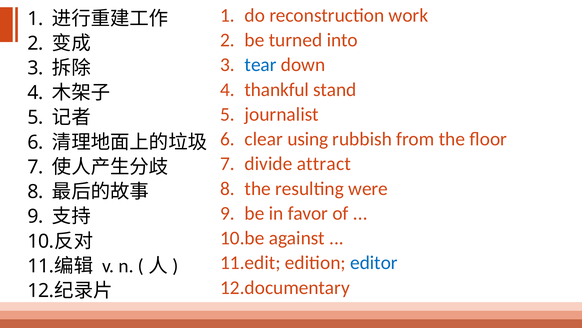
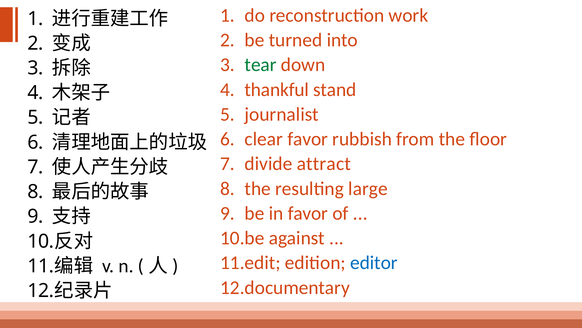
tear colour: blue -> green
clear using: using -> favor
were: were -> large
